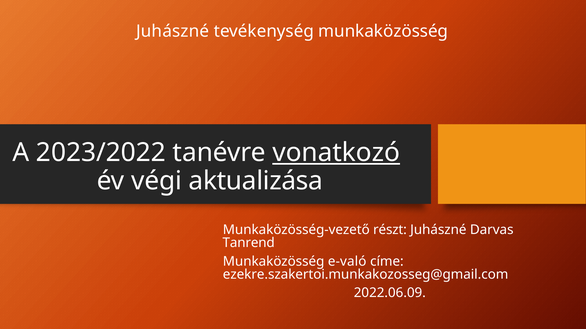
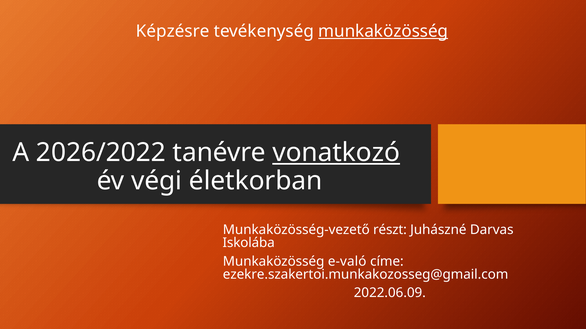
Juhászné at (173, 31): Juhászné -> Képzésre
munkaközösség at (383, 31) underline: none -> present
2023/2022: 2023/2022 -> 2026/2022
aktualizása: aktualizása -> életkorban
Tanrend: Tanrend -> Iskolába
